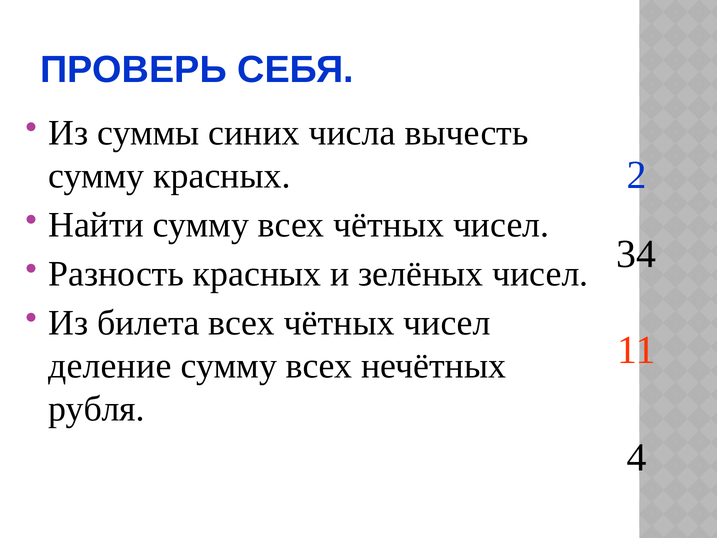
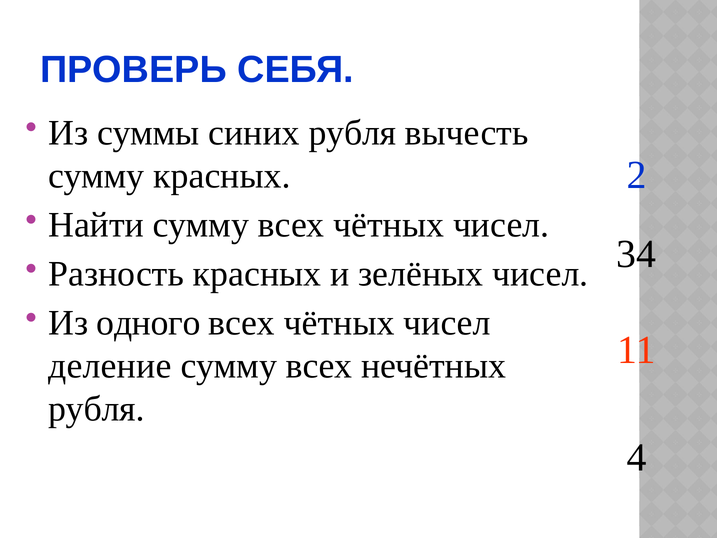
синих числа: числа -> рубля
билета: билета -> одного
